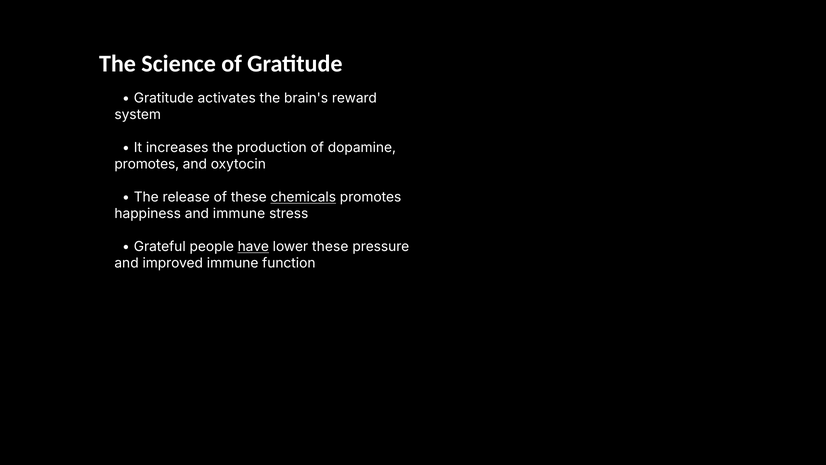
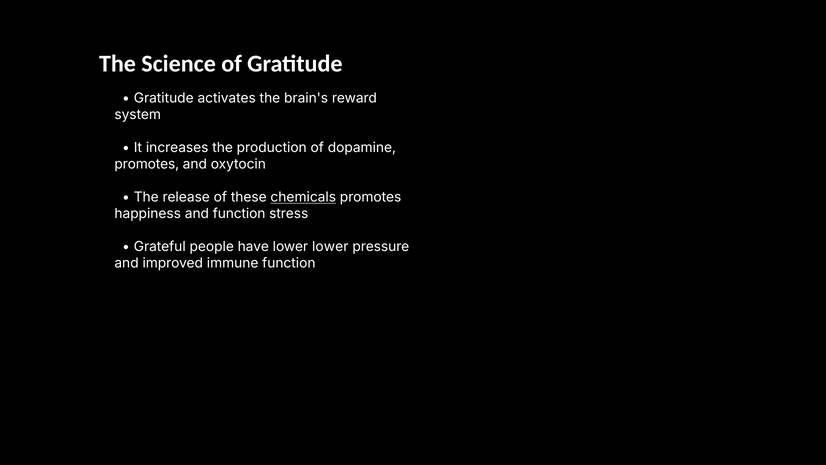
and immune: immune -> function
have underline: present -> none
lower these: these -> lower
